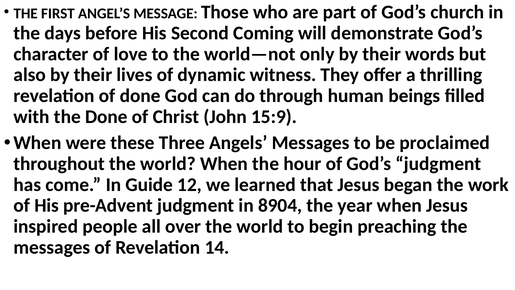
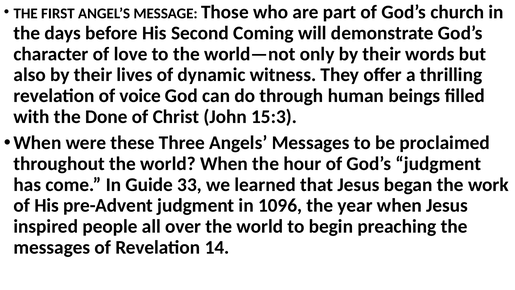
of done: done -> voice
15:9: 15:9 -> 15:3
12: 12 -> 33
8904: 8904 -> 1096
